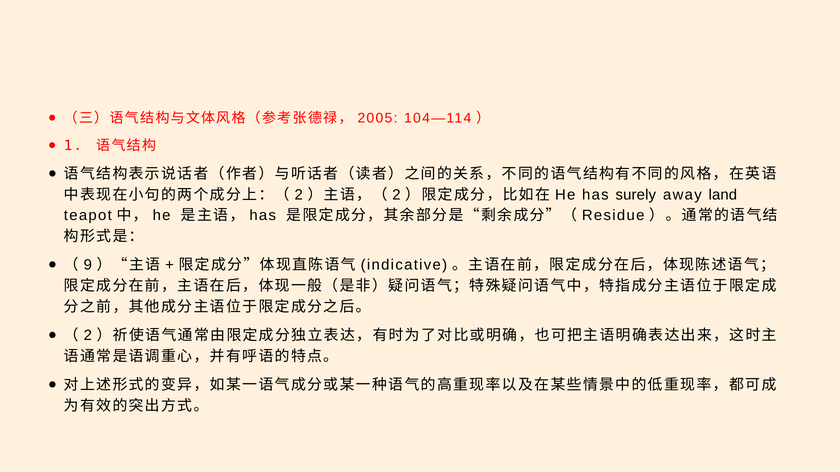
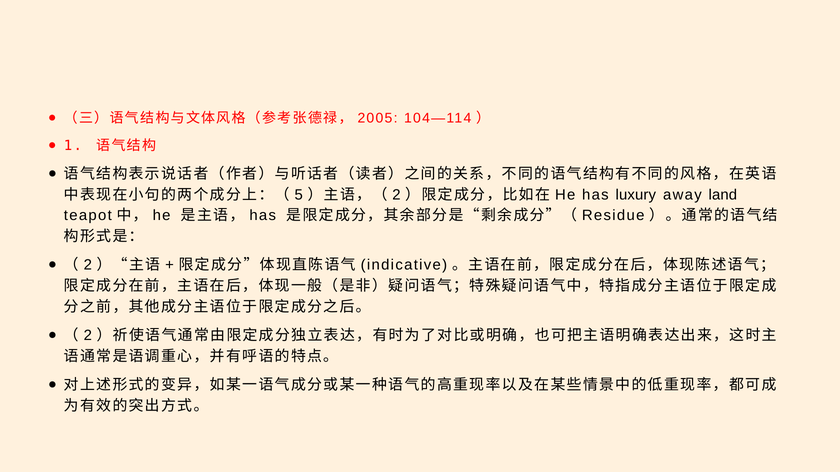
2 at (299, 195): 2 -> 5
surely: surely -> luxury
9 at (88, 265): 9 -> 2
